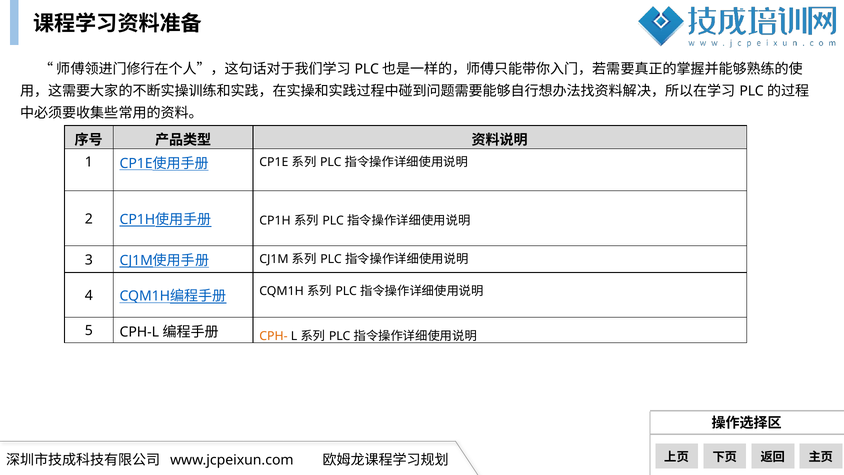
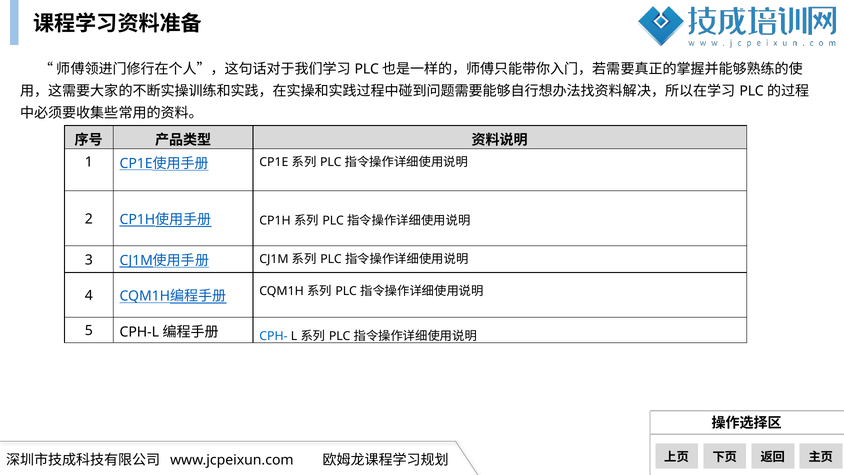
CPH- colour: orange -> blue
